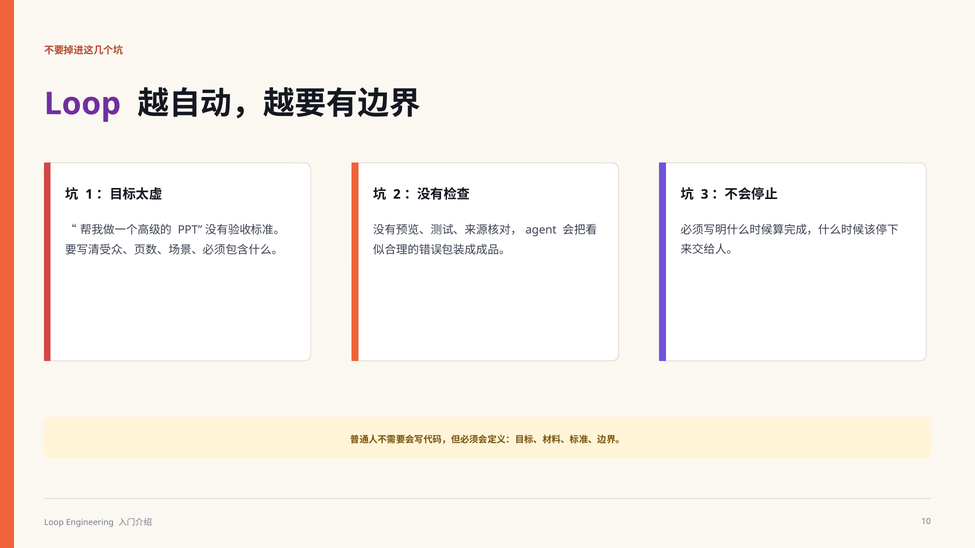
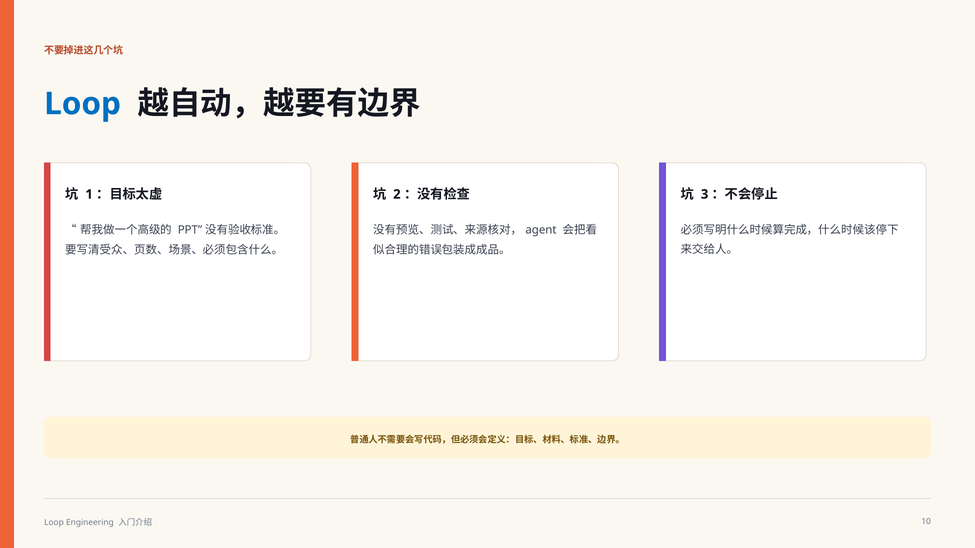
Loop at (83, 104) colour: purple -> blue
